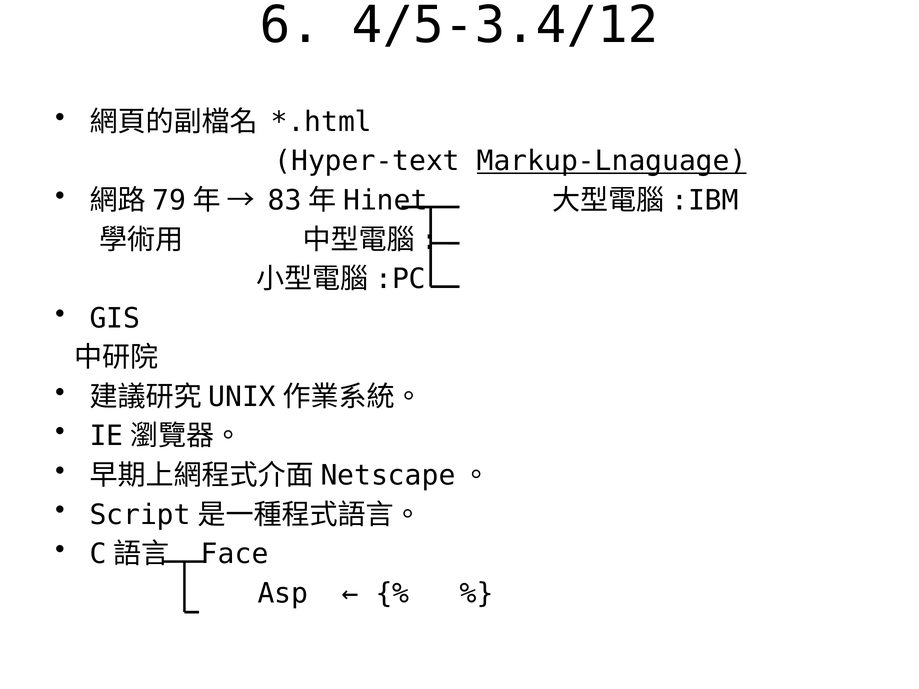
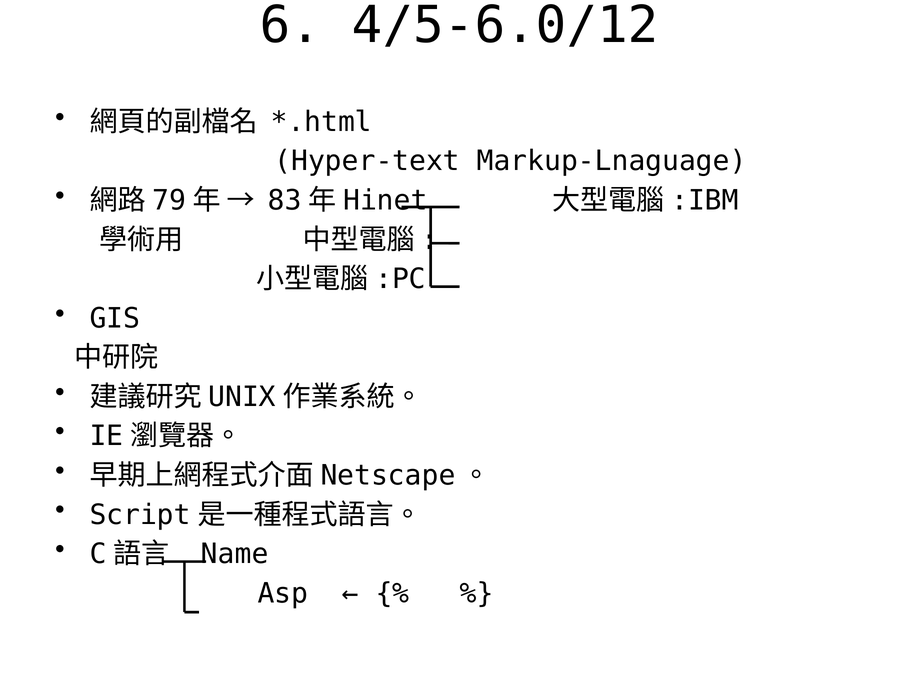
4/5-3.4/12: 4/5-3.4/12 -> 4/5-6.0/12
Markup-Lnaguage underline: present -> none
Face: Face -> Name
